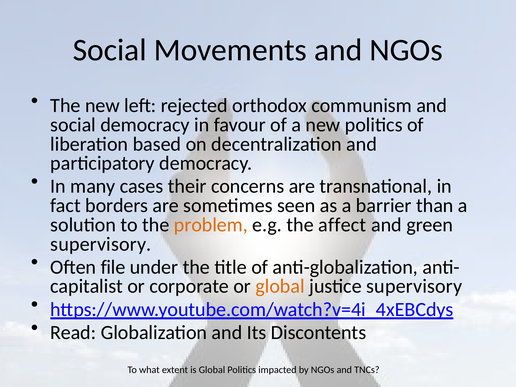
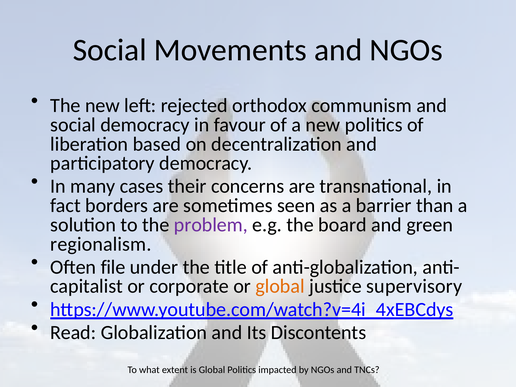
problem colour: orange -> purple
affect: affect -> board
supervisory at (101, 244): supervisory -> regionalism
